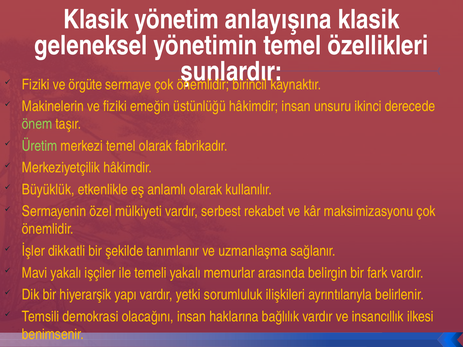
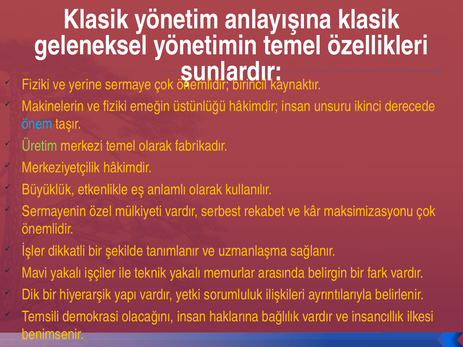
örgüte: örgüte -> yerine
önem colour: light green -> light blue
temeli: temeli -> teknik
